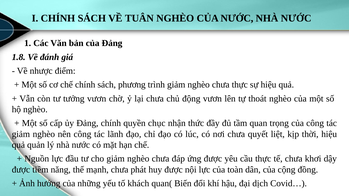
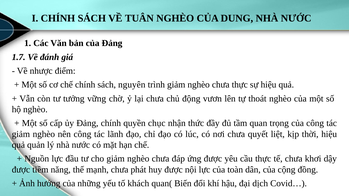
CỦA NƯỚC: NƯỚC -> DUNG
1.8: 1.8 -> 1.7
phương: phương -> nguyên
tưởng vươn: vươn -> vững
